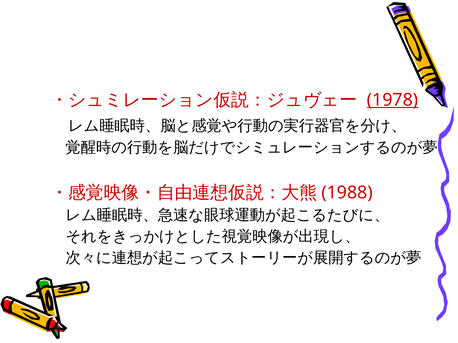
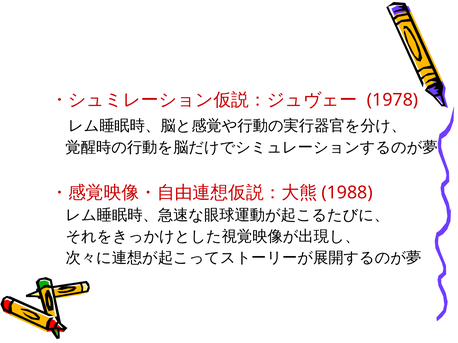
1978 underline: present -> none
